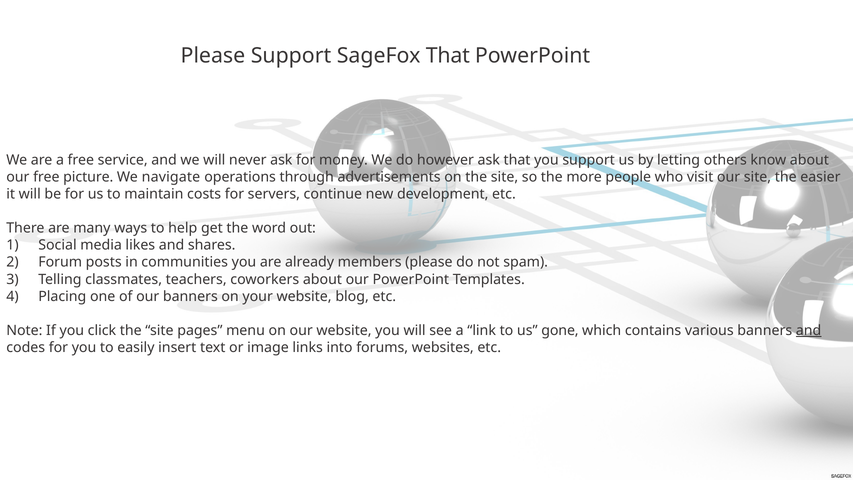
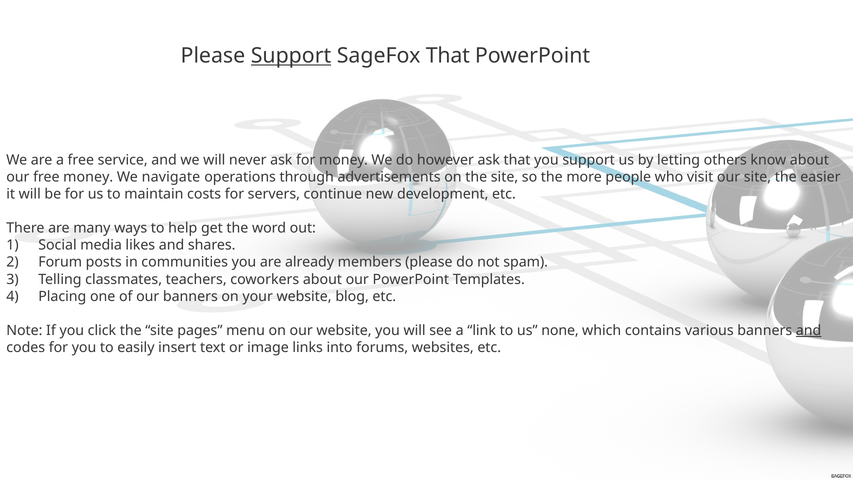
Support at (291, 56) underline: none -> present
free picture: picture -> money
gone: gone -> none
